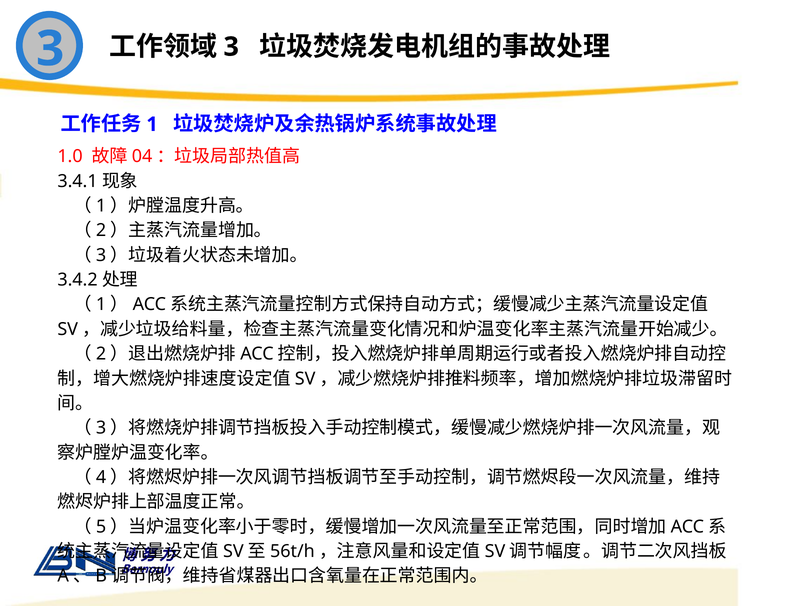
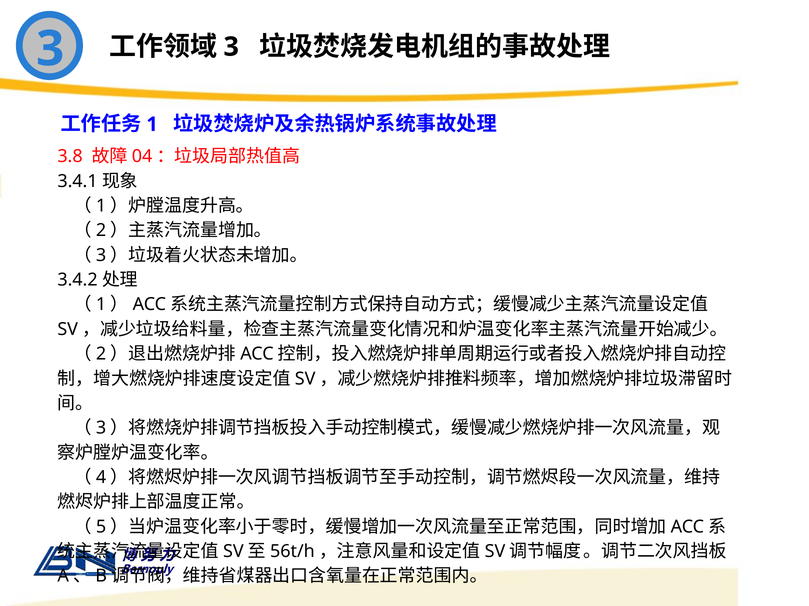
1.0: 1.0 -> 3.8
